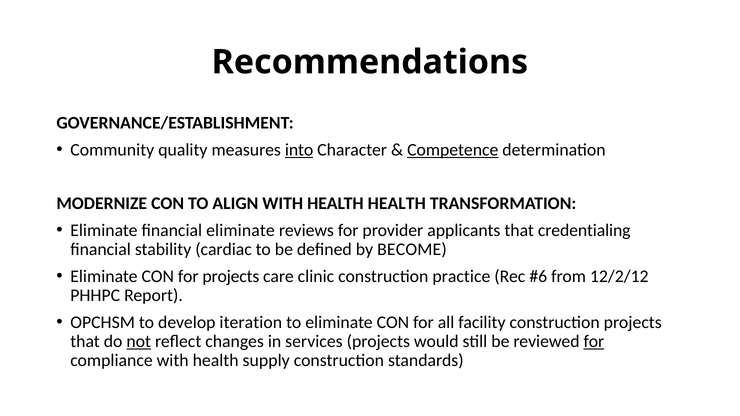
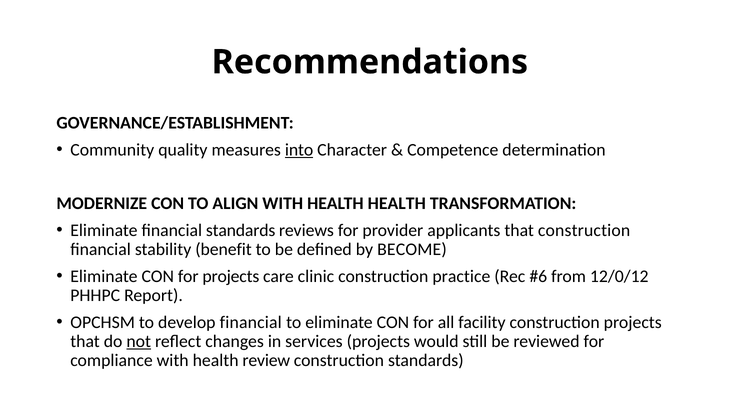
Competence underline: present -> none
financial eliminate: eliminate -> standards
that credentialing: credentialing -> construction
cardiac: cardiac -> benefit
12/2/12: 12/2/12 -> 12/0/12
develop iteration: iteration -> financial
for at (594, 342) underline: present -> none
supply: supply -> review
